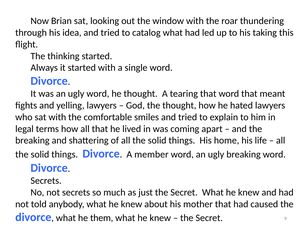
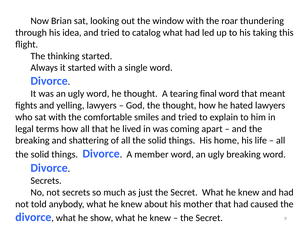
tearing that: that -> final
them: them -> show
